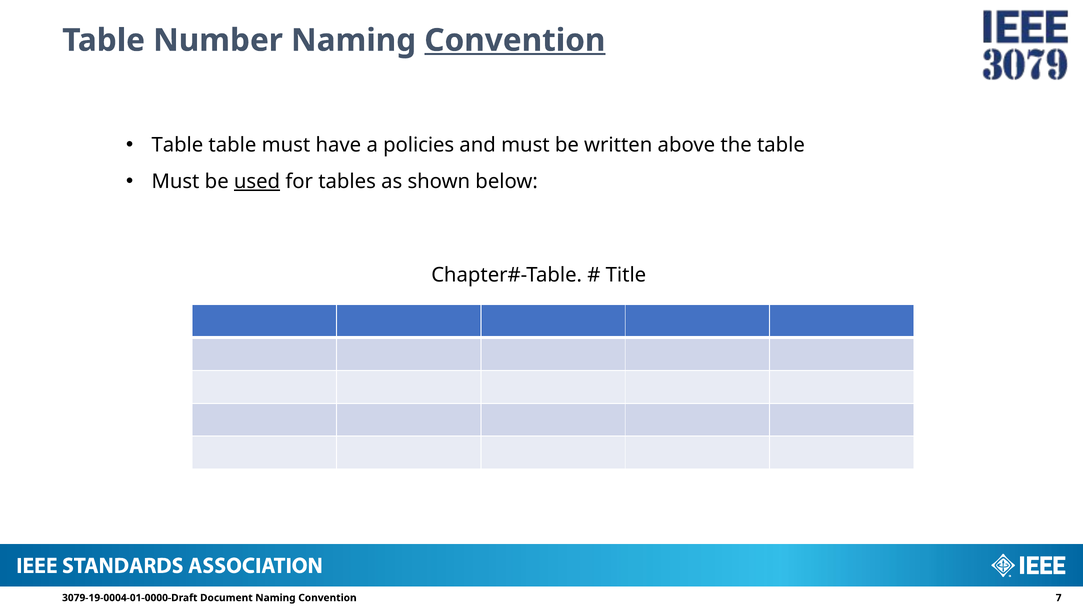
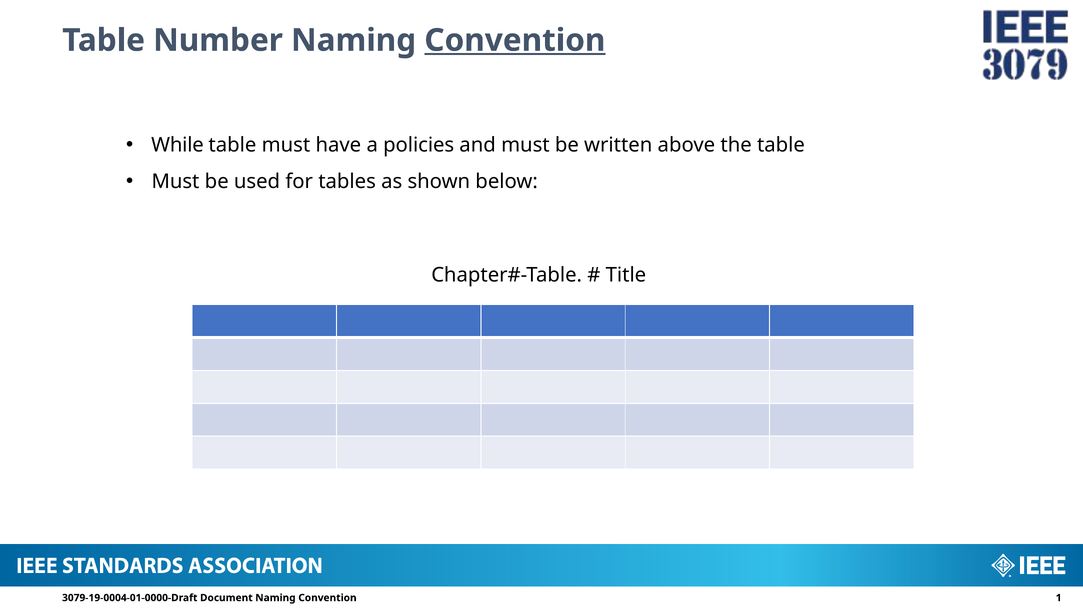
Table at (177, 145): Table -> While
used underline: present -> none
7: 7 -> 1
